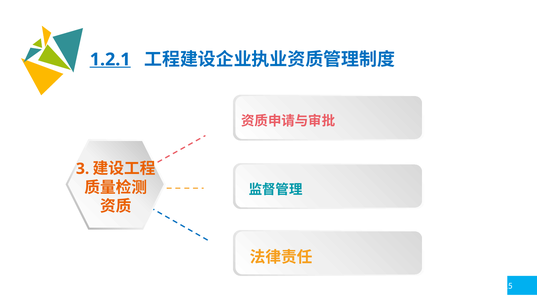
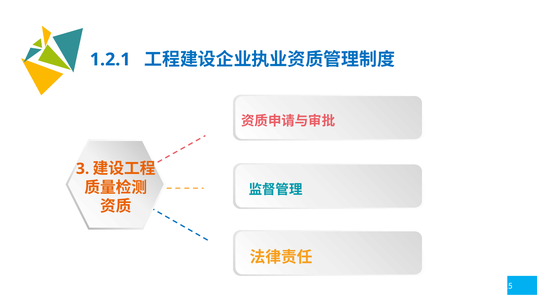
1.2.1 underline: present -> none
